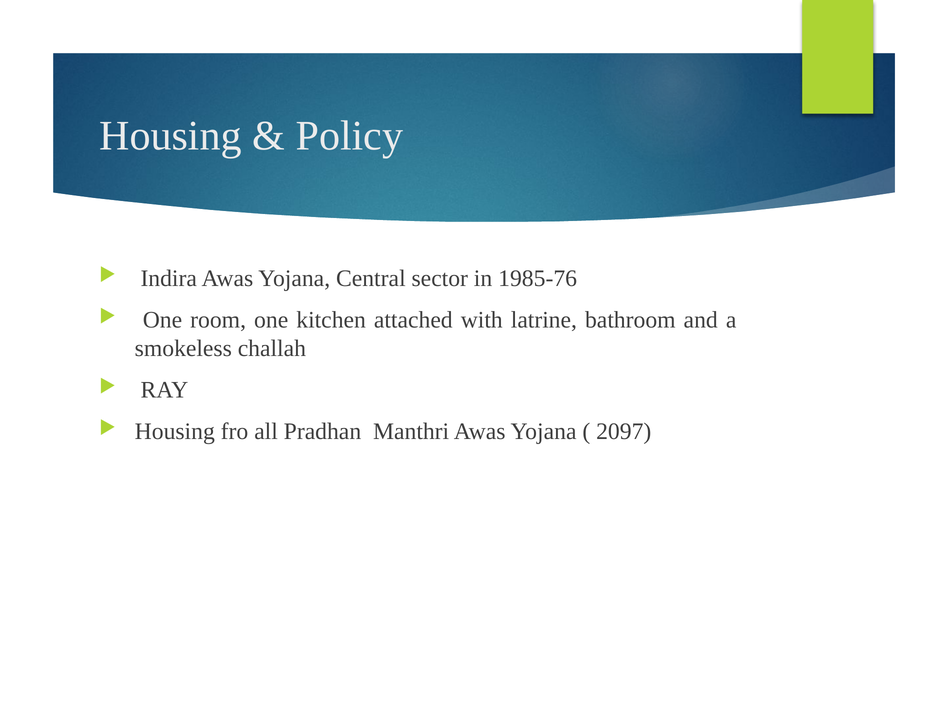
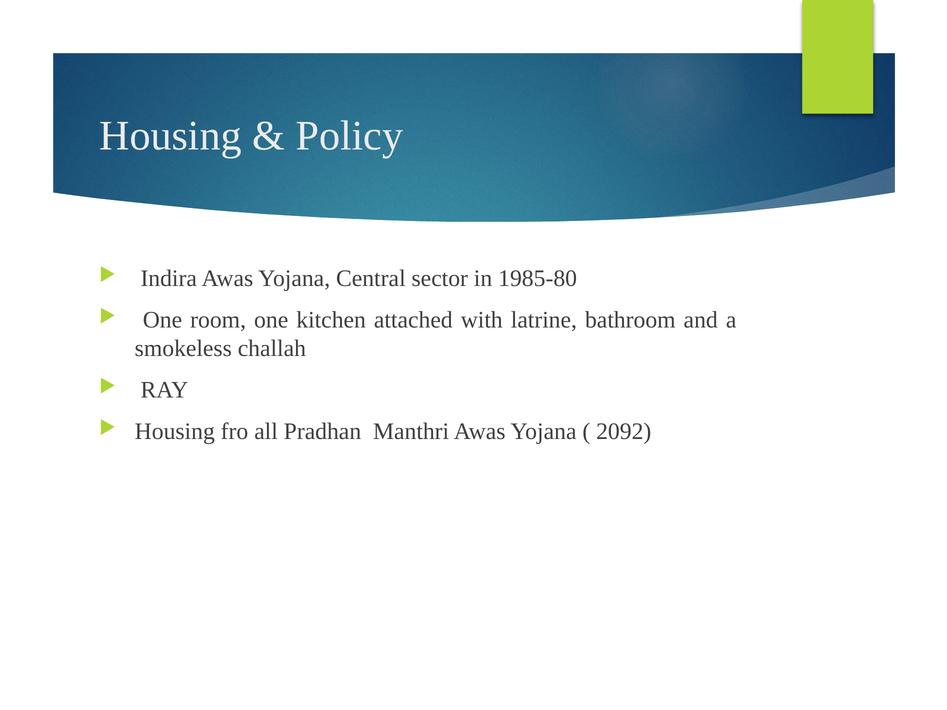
1985-76: 1985-76 -> 1985-80
2097: 2097 -> 2092
